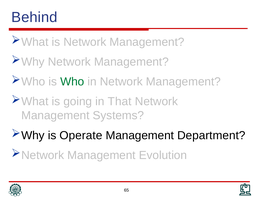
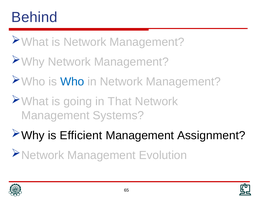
Who colour: green -> blue
Operate: Operate -> Efficient
Department: Department -> Assignment
